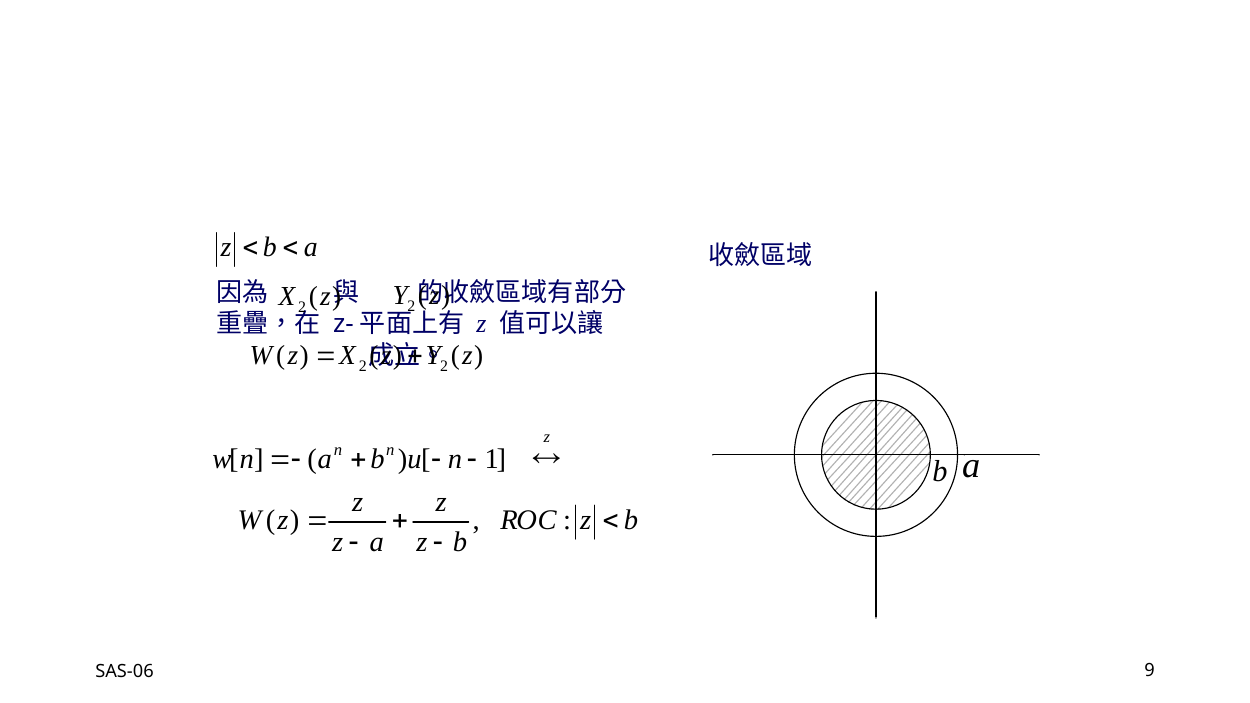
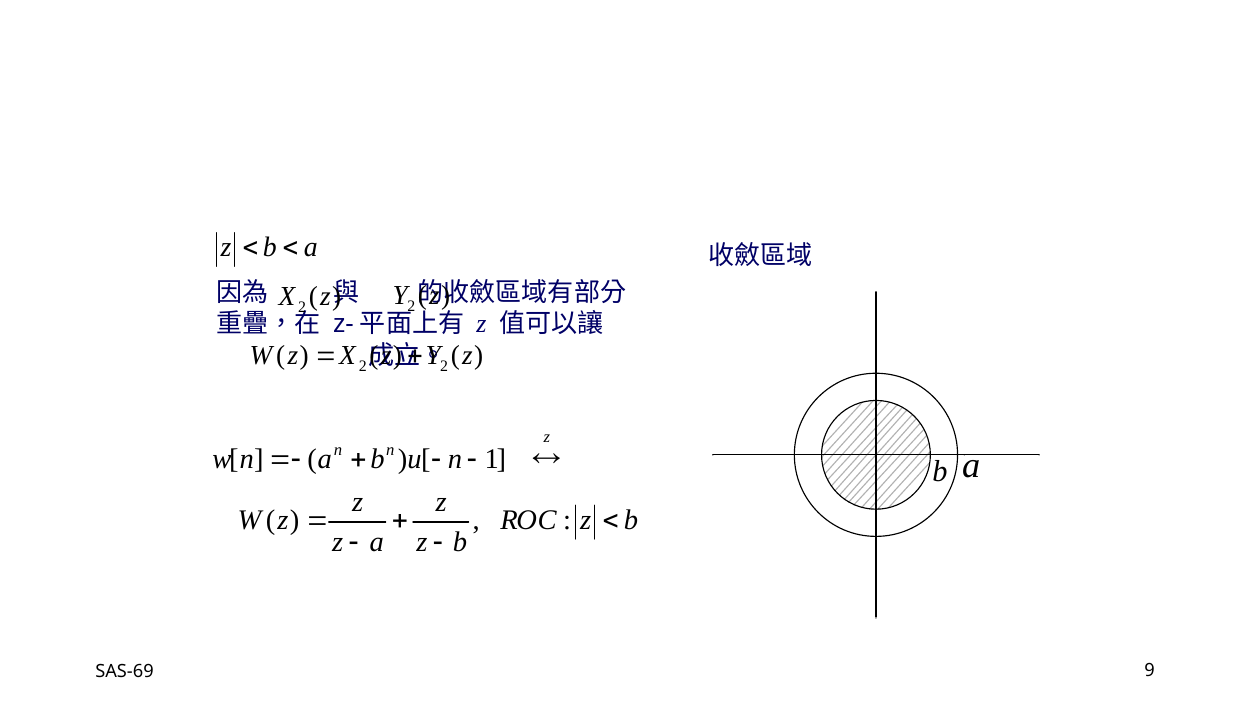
SAS-06: SAS-06 -> SAS-69
